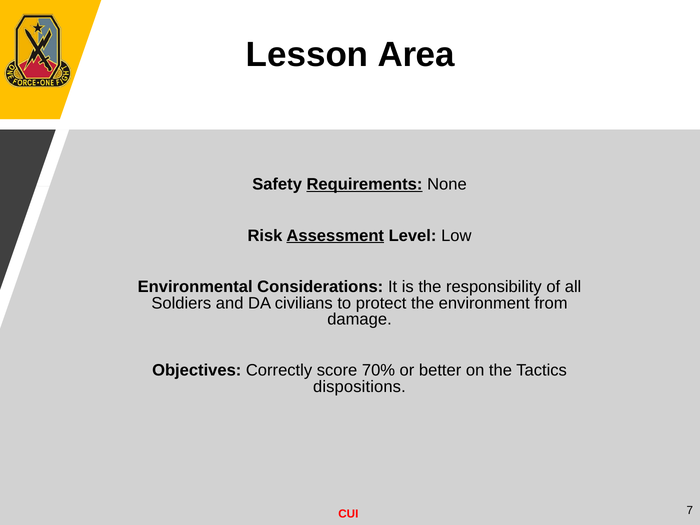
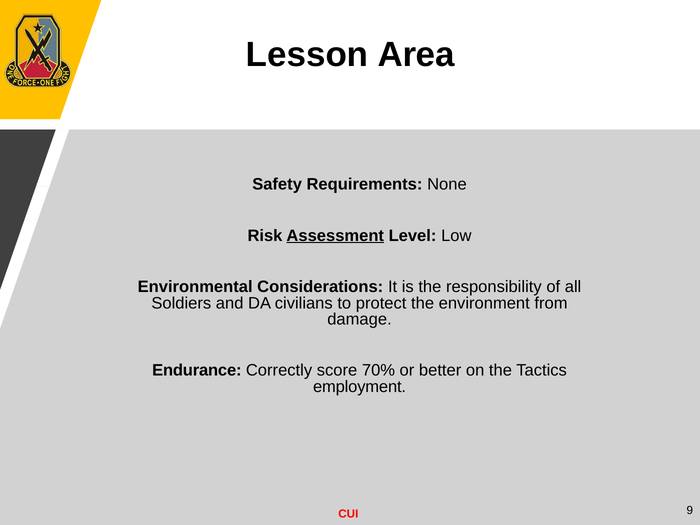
Requirements underline: present -> none
Objectives: Objectives -> Endurance
dispositions: dispositions -> employment
7: 7 -> 9
